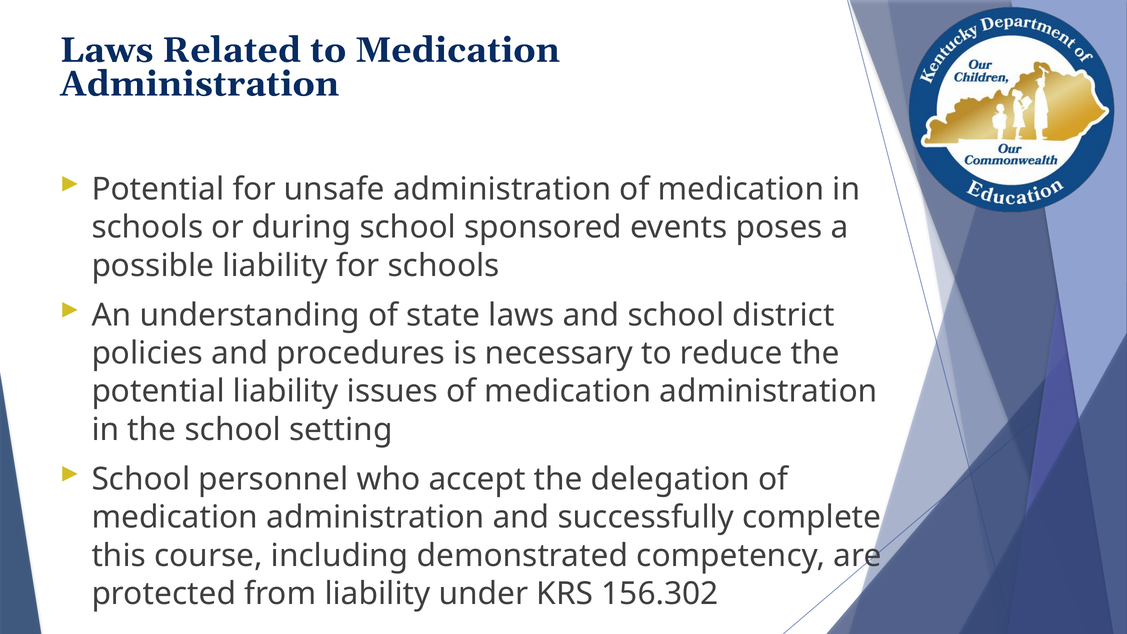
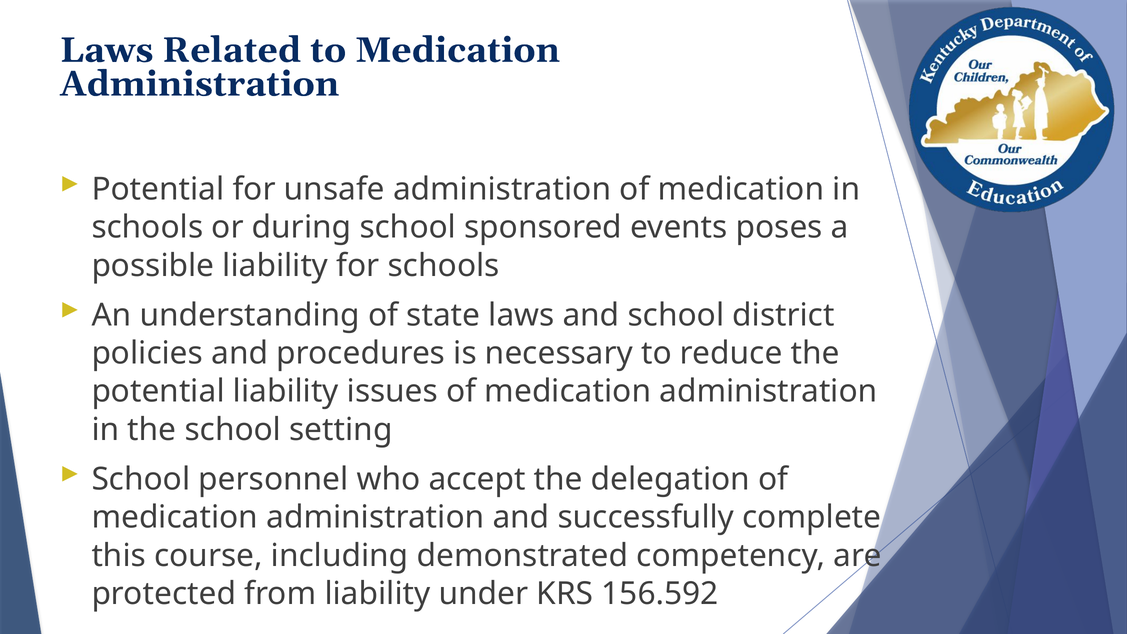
156.302: 156.302 -> 156.592
